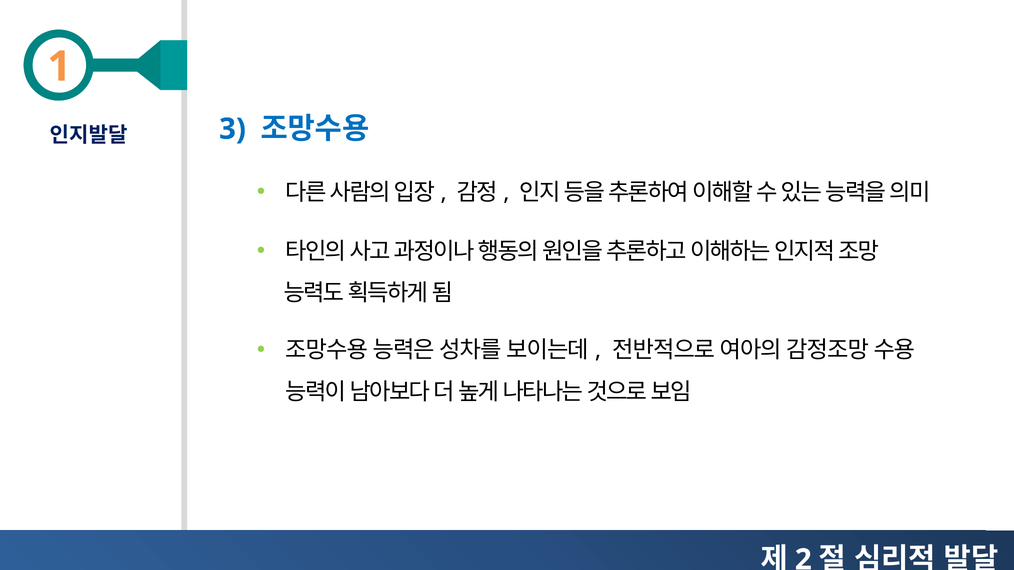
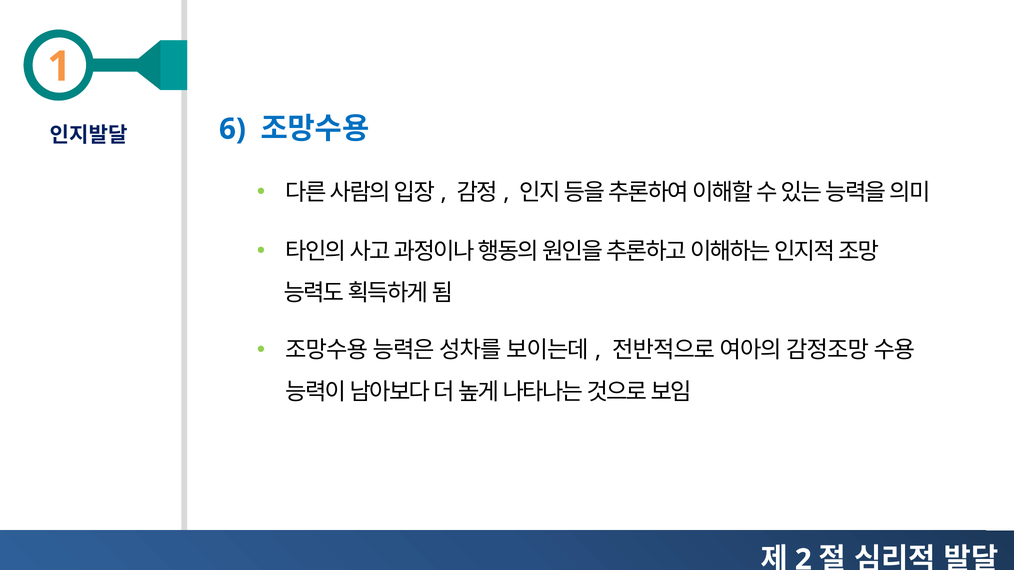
3: 3 -> 6
